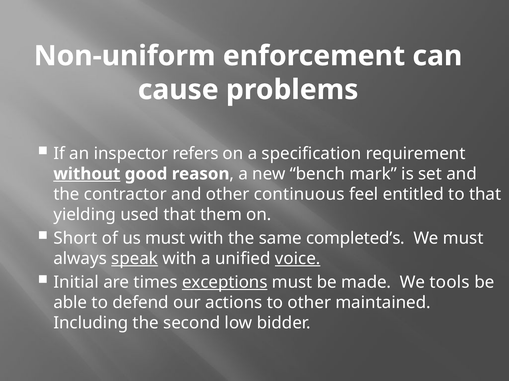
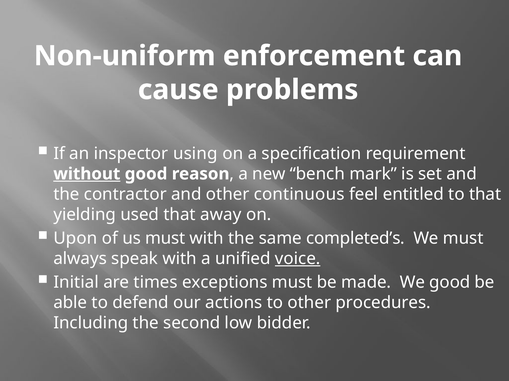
refers: refers -> using
them: them -> away
Short: Short -> Upon
speak underline: present -> none
exceptions underline: present -> none
We tools: tools -> good
maintained: maintained -> procedures
